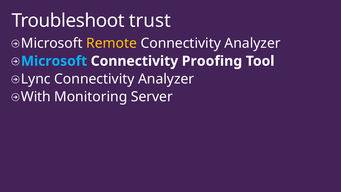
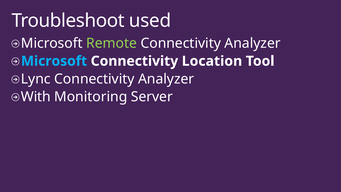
trust: trust -> used
Remote colour: yellow -> light green
Proofing: Proofing -> Location
